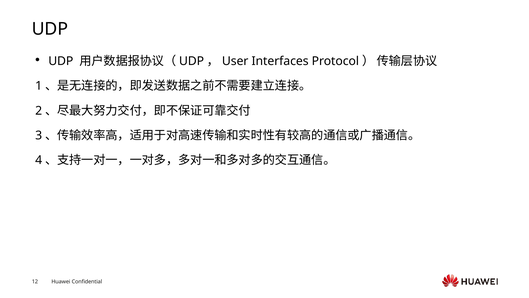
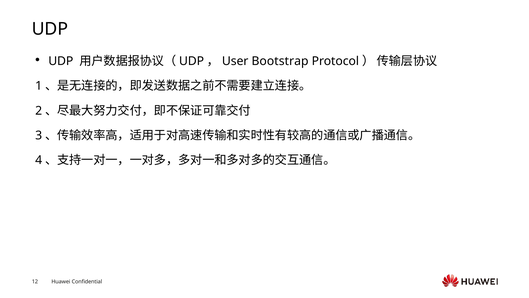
Interfaces: Interfaces -> Bootstrap
